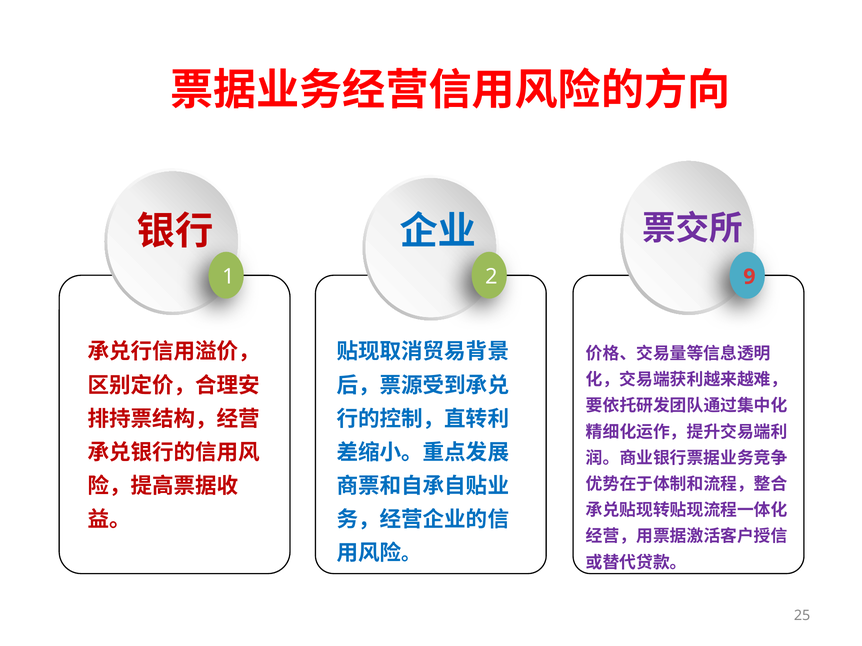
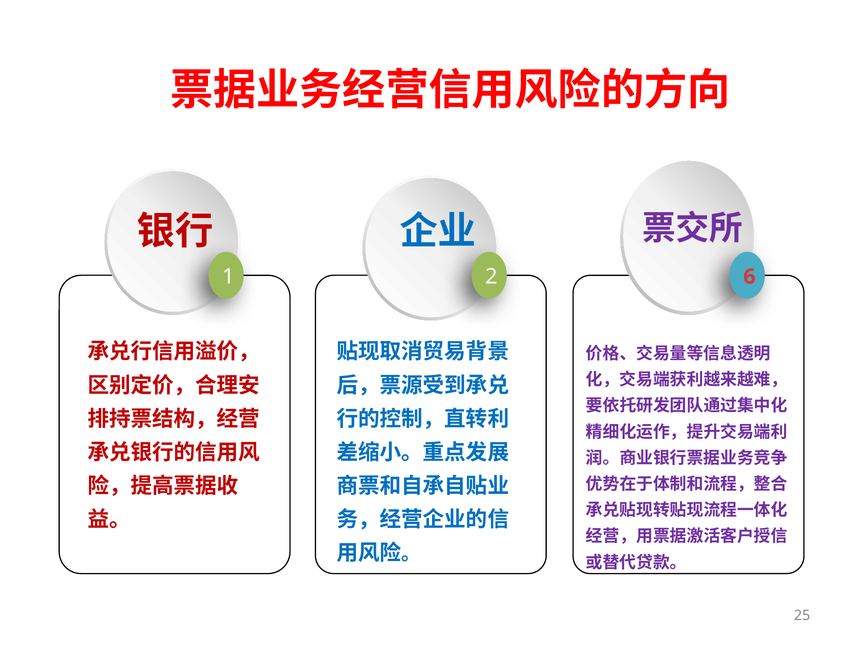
9: 9 -> 6
